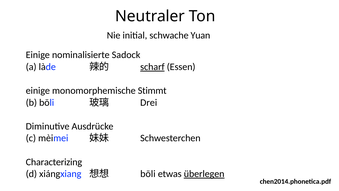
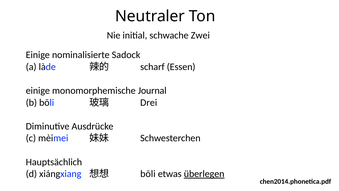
Yuan: Yuan -> Zwei
scharf underline: present -> none
Stimmt: Stimmt -> Journal
Characterizing: Characterizing -> Hauptsächlich
